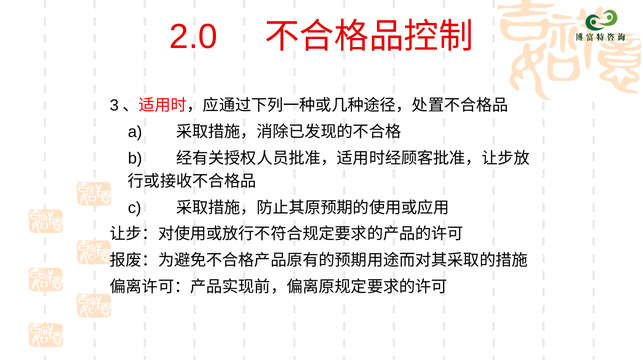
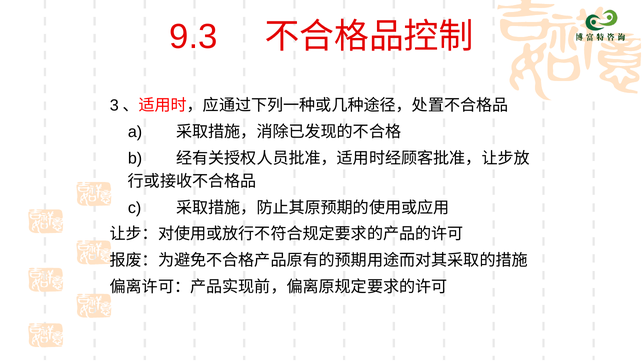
2.0: 2.0 -> 9.3
